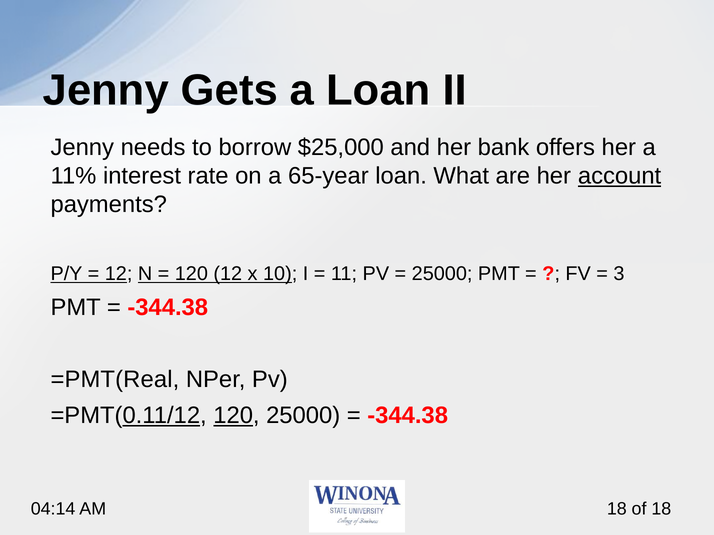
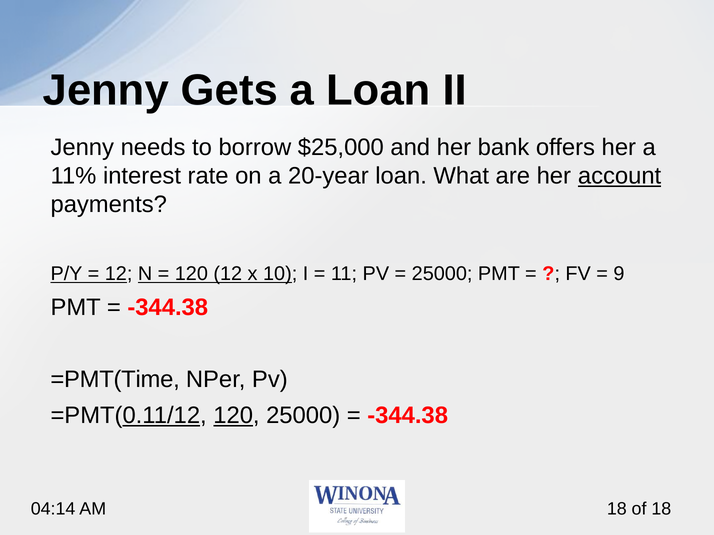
65-year: 65-year -> 20-year
3: 3 -> 9
=PMT(Real: =PMT(Real -> =PMT(Time
